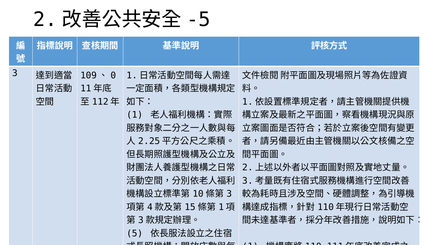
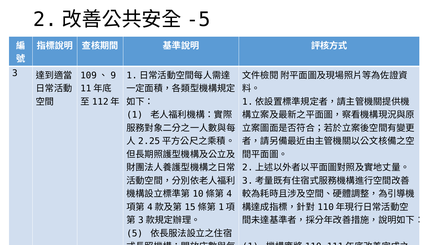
0: 0 -> 9
3 at (229, 194): 3 -> 4
